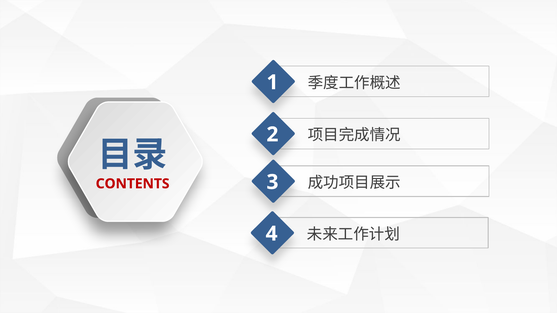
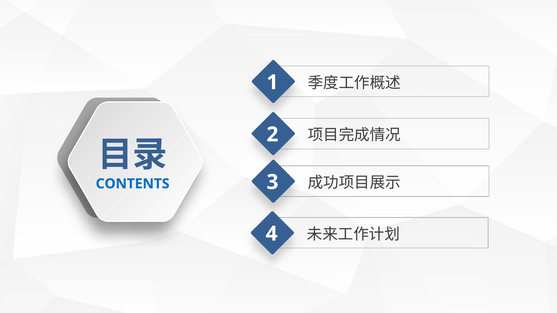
CONTENTS colour: red -> blue
